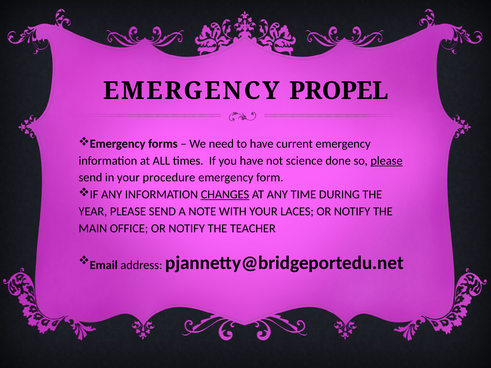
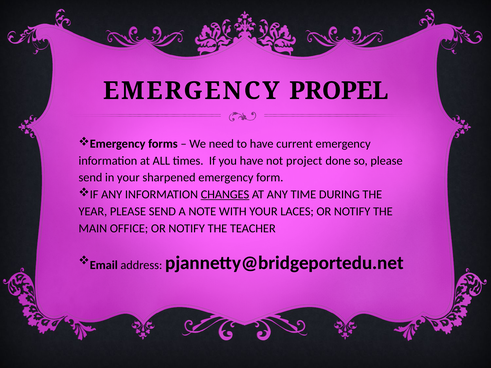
science: science -> project
please at (387, 161) underline: present -> none
procedure: procedure -> sharpened
